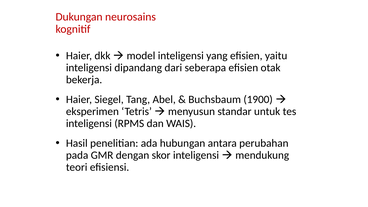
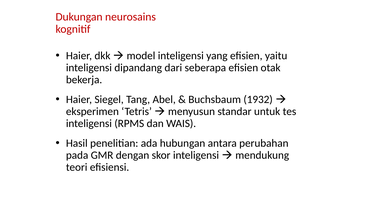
1900: 1900 -> 1932
